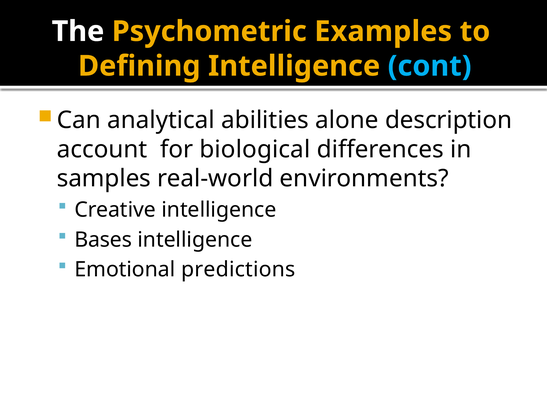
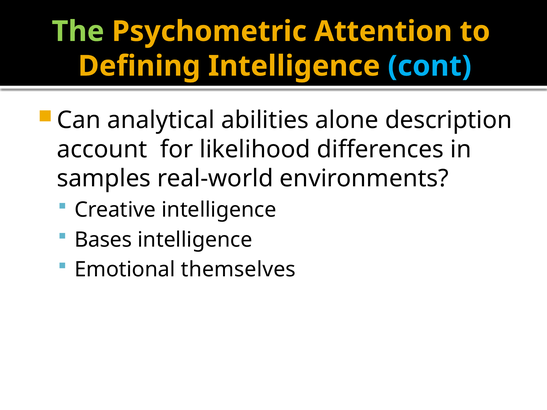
The colour: white -> light green
Examples: Examples -> Attention
biological: biological -> likelihood
predictions: predictions -> themselves
